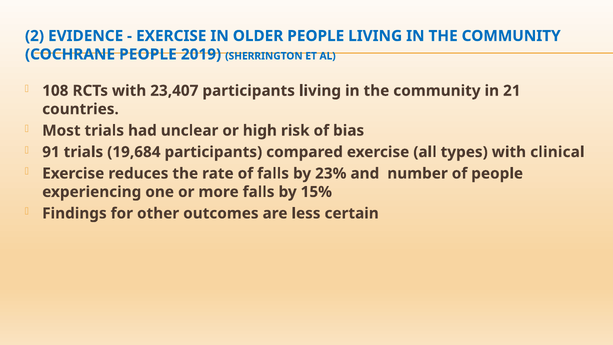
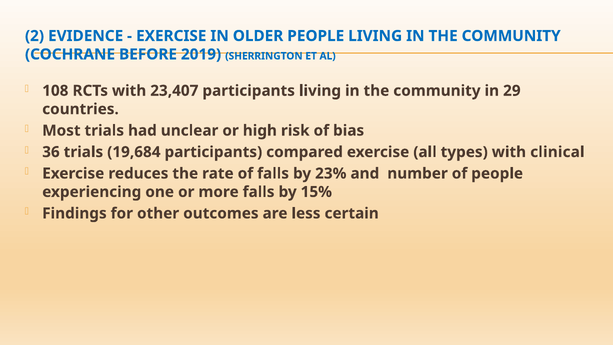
COCHRANE PEOPLE: PEOPLE -> BEFORE
21: 21 -> 29
91: 91 -> 36
